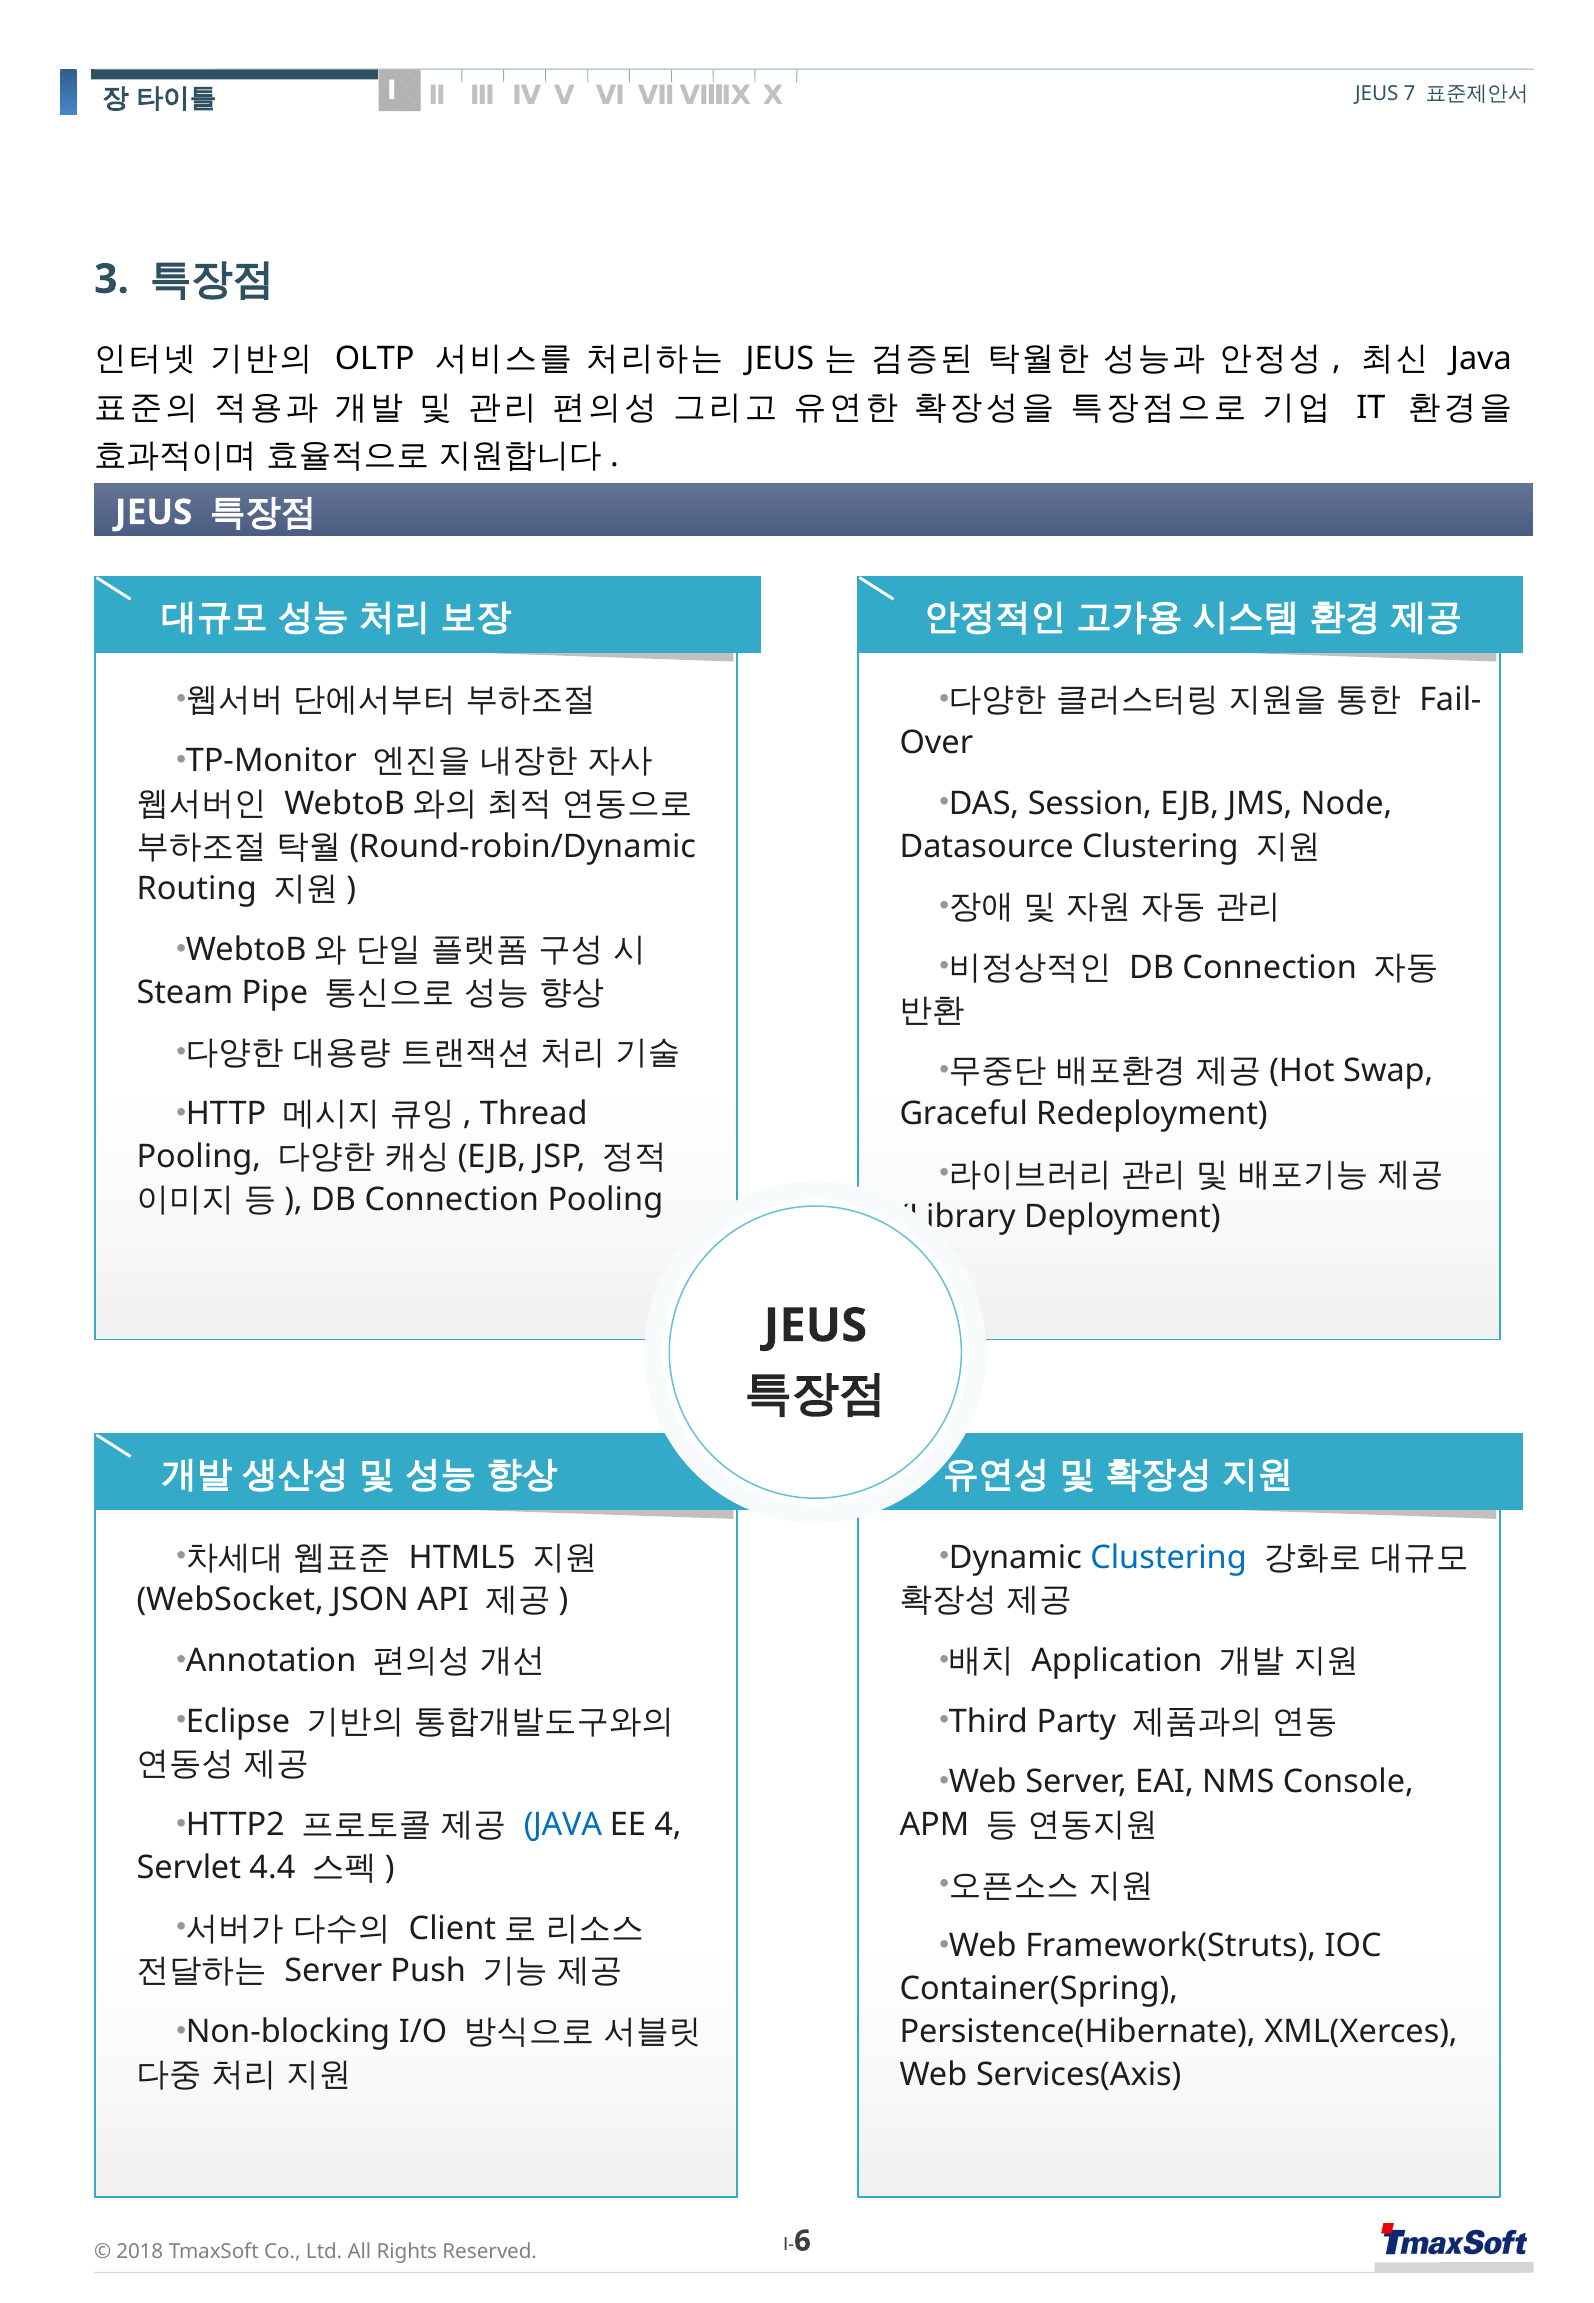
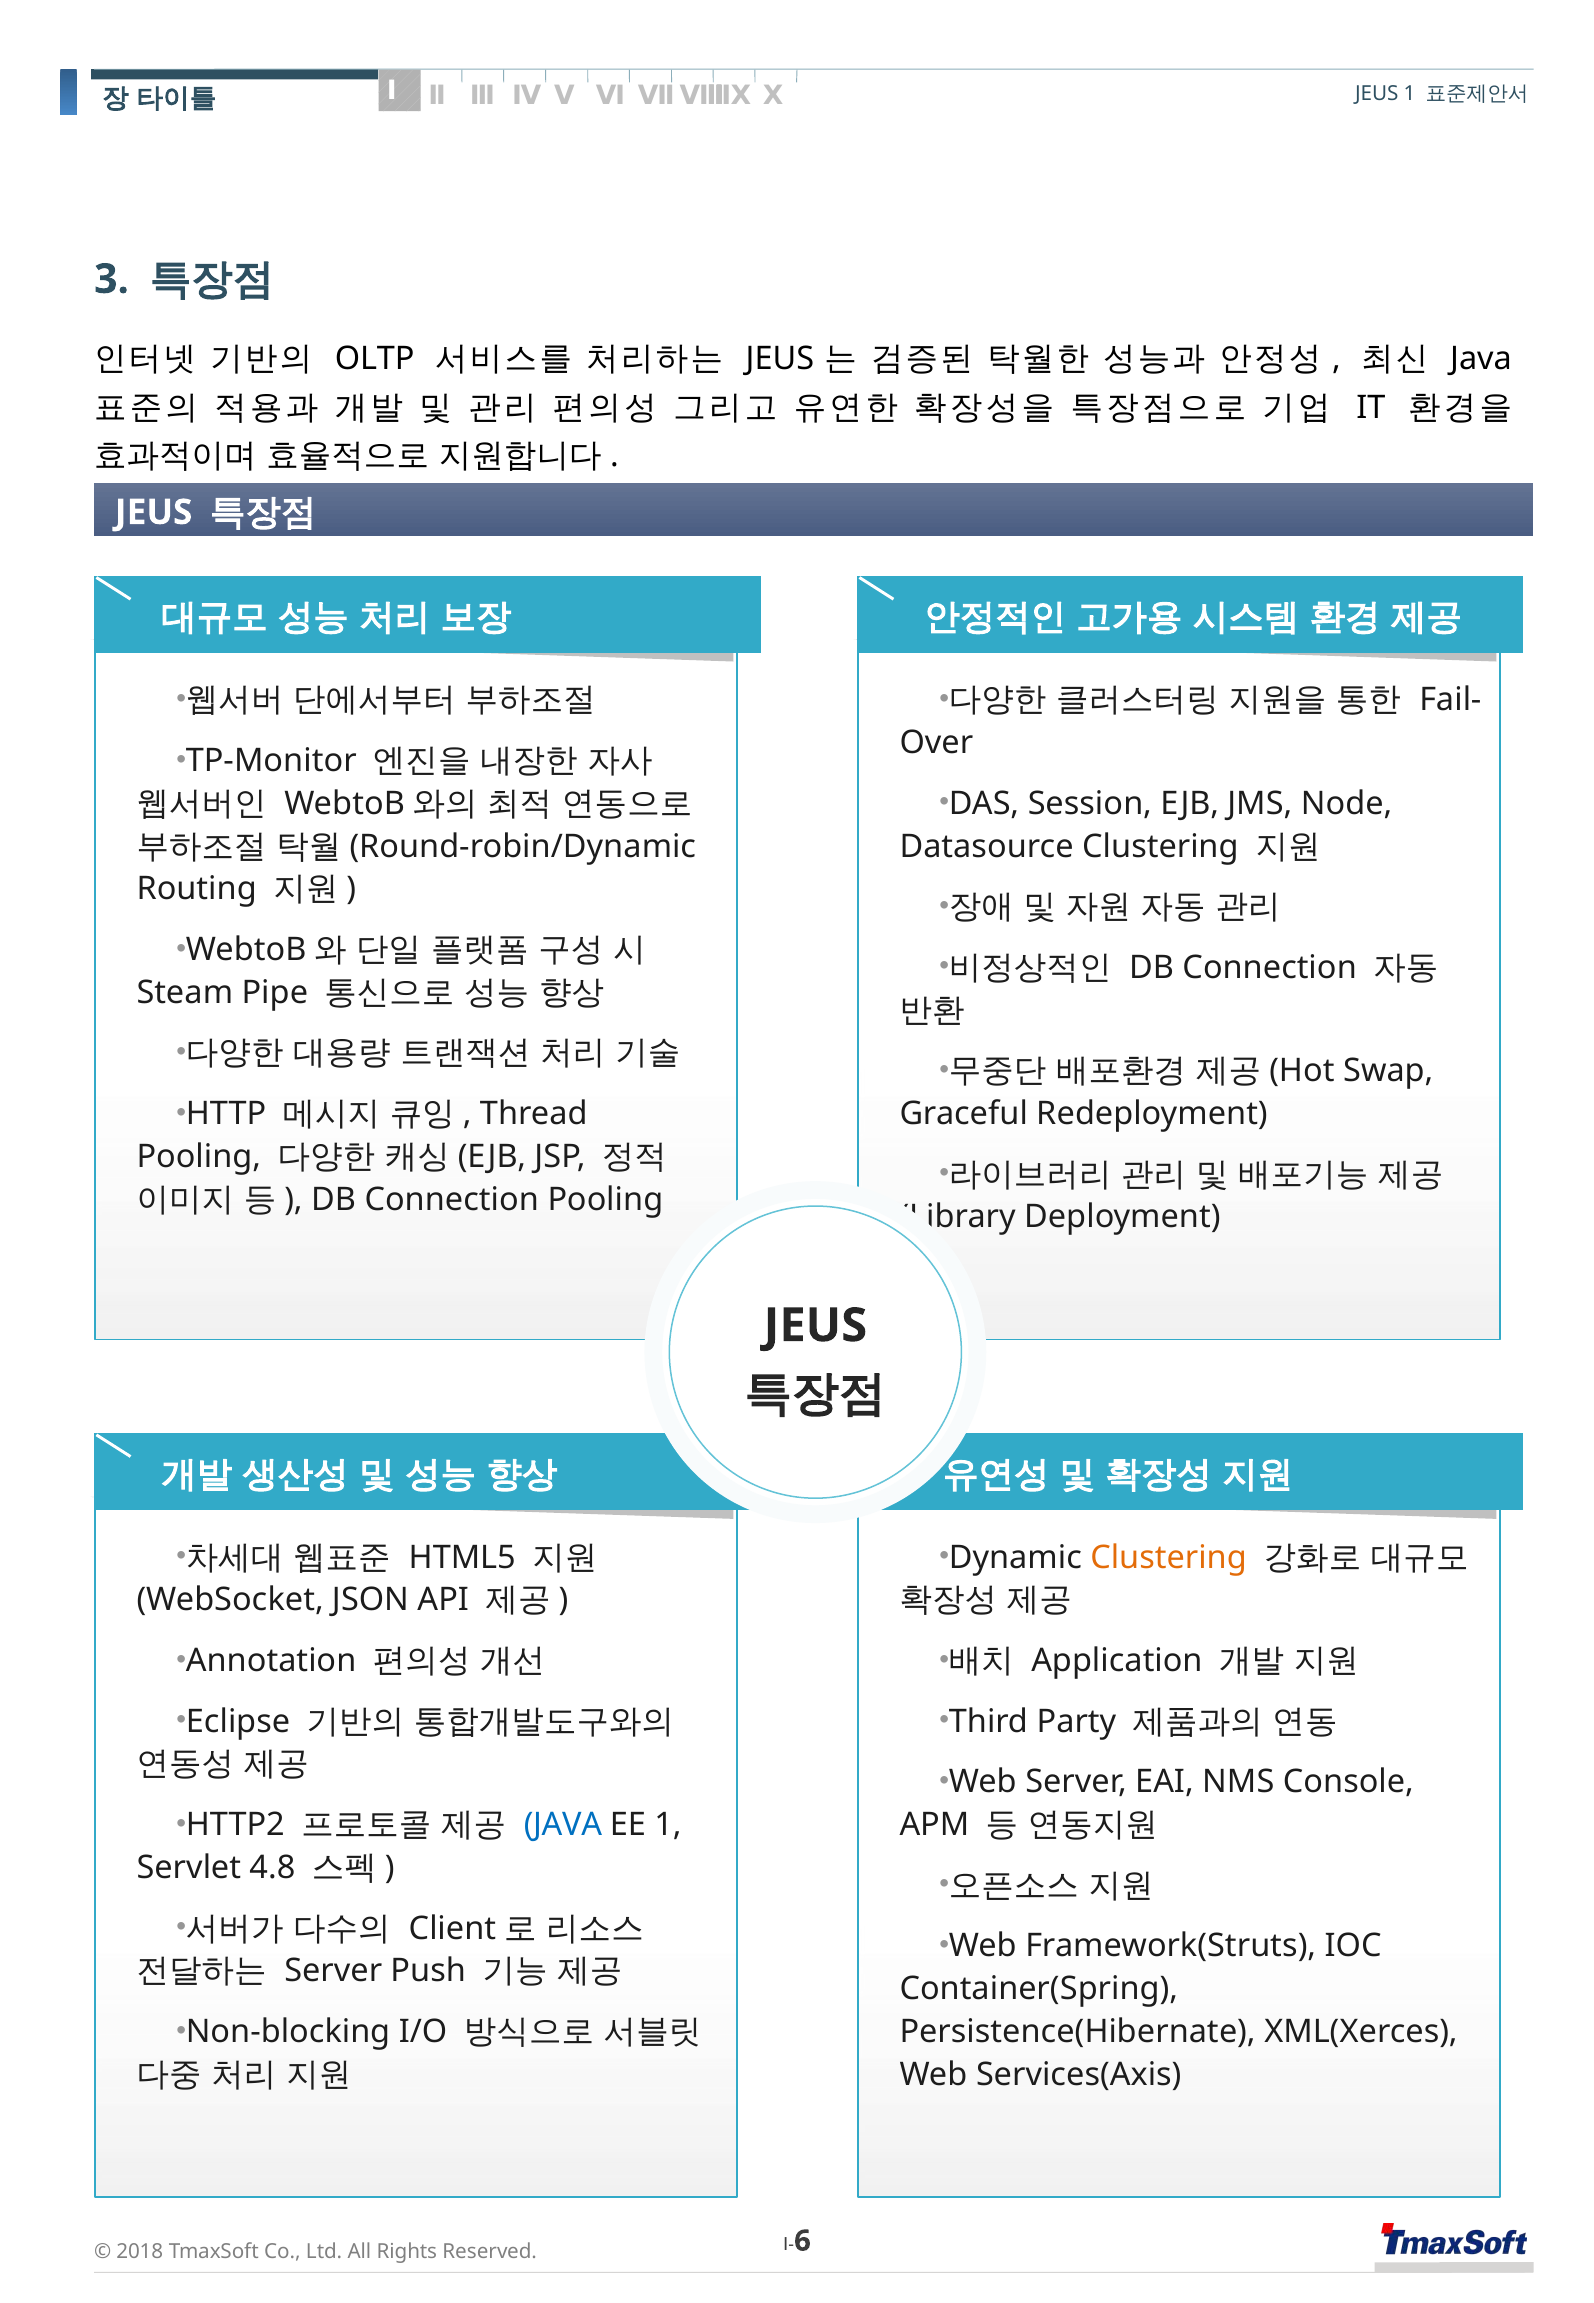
JEUS 7: 7 -> 1
Clustering at (1169, 1557) colour: blue -> orange
EE 4: 4 -> 1
4.4: 4.4 -> 4.8
